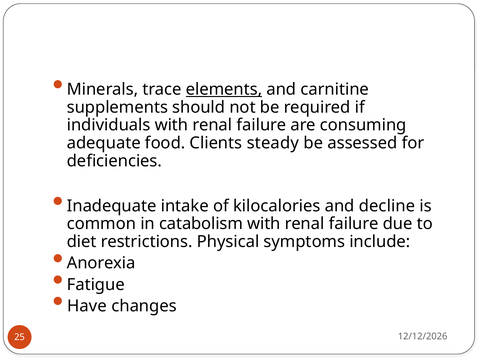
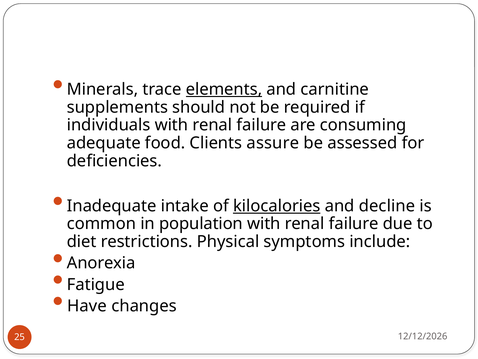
steady: steady -> assure
kilocalories underline: none -> present
catabolism: catabolism -> population
